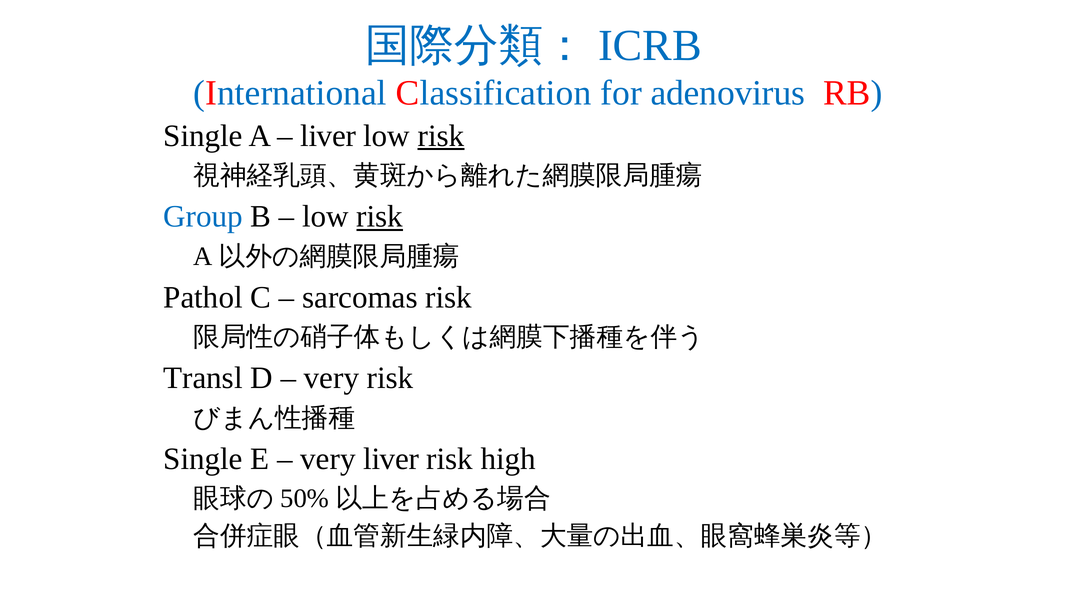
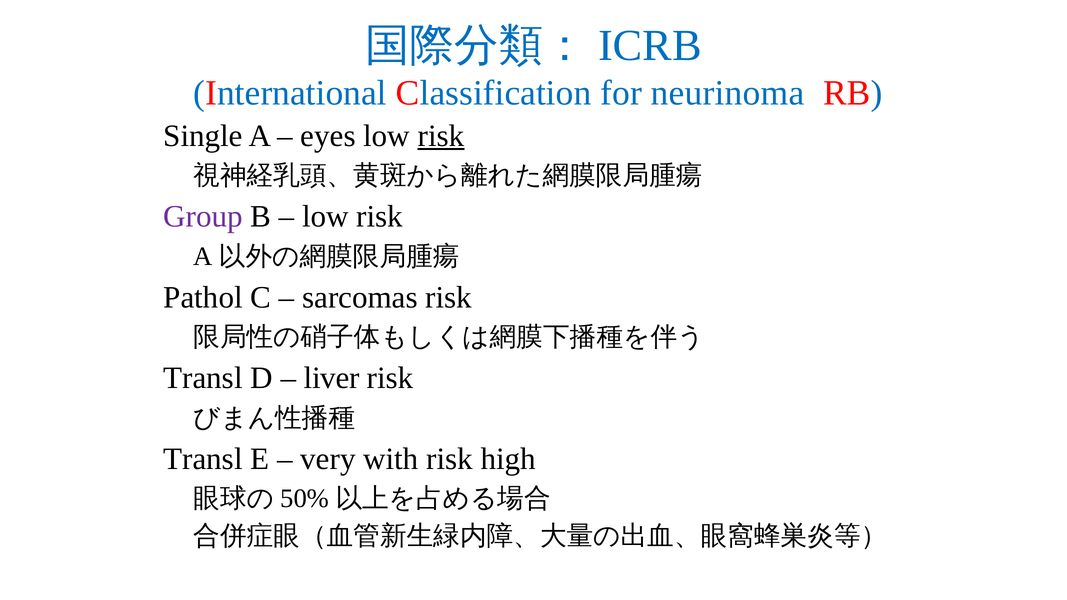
adenovirus: adenovirus -> neurinoma
liver at (328, 136): liver -> eyes
Group colour: blue -> purple
risk at (380, 217) underline: present -> none
very at (331, 378): very -> liver
Single at (203, 459): Single -> Transl
very liver: liver -> with
